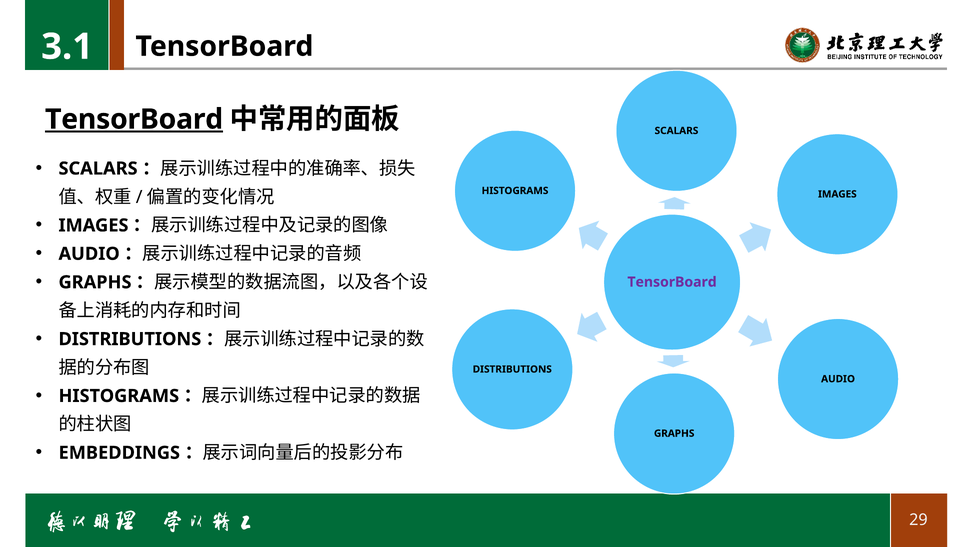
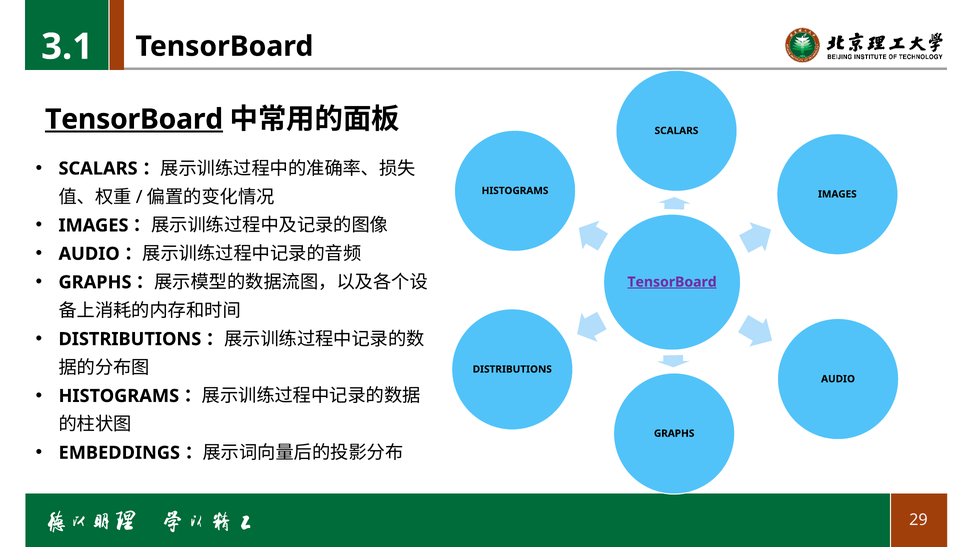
TensorBoard at (672, 282) underline: none -> present
